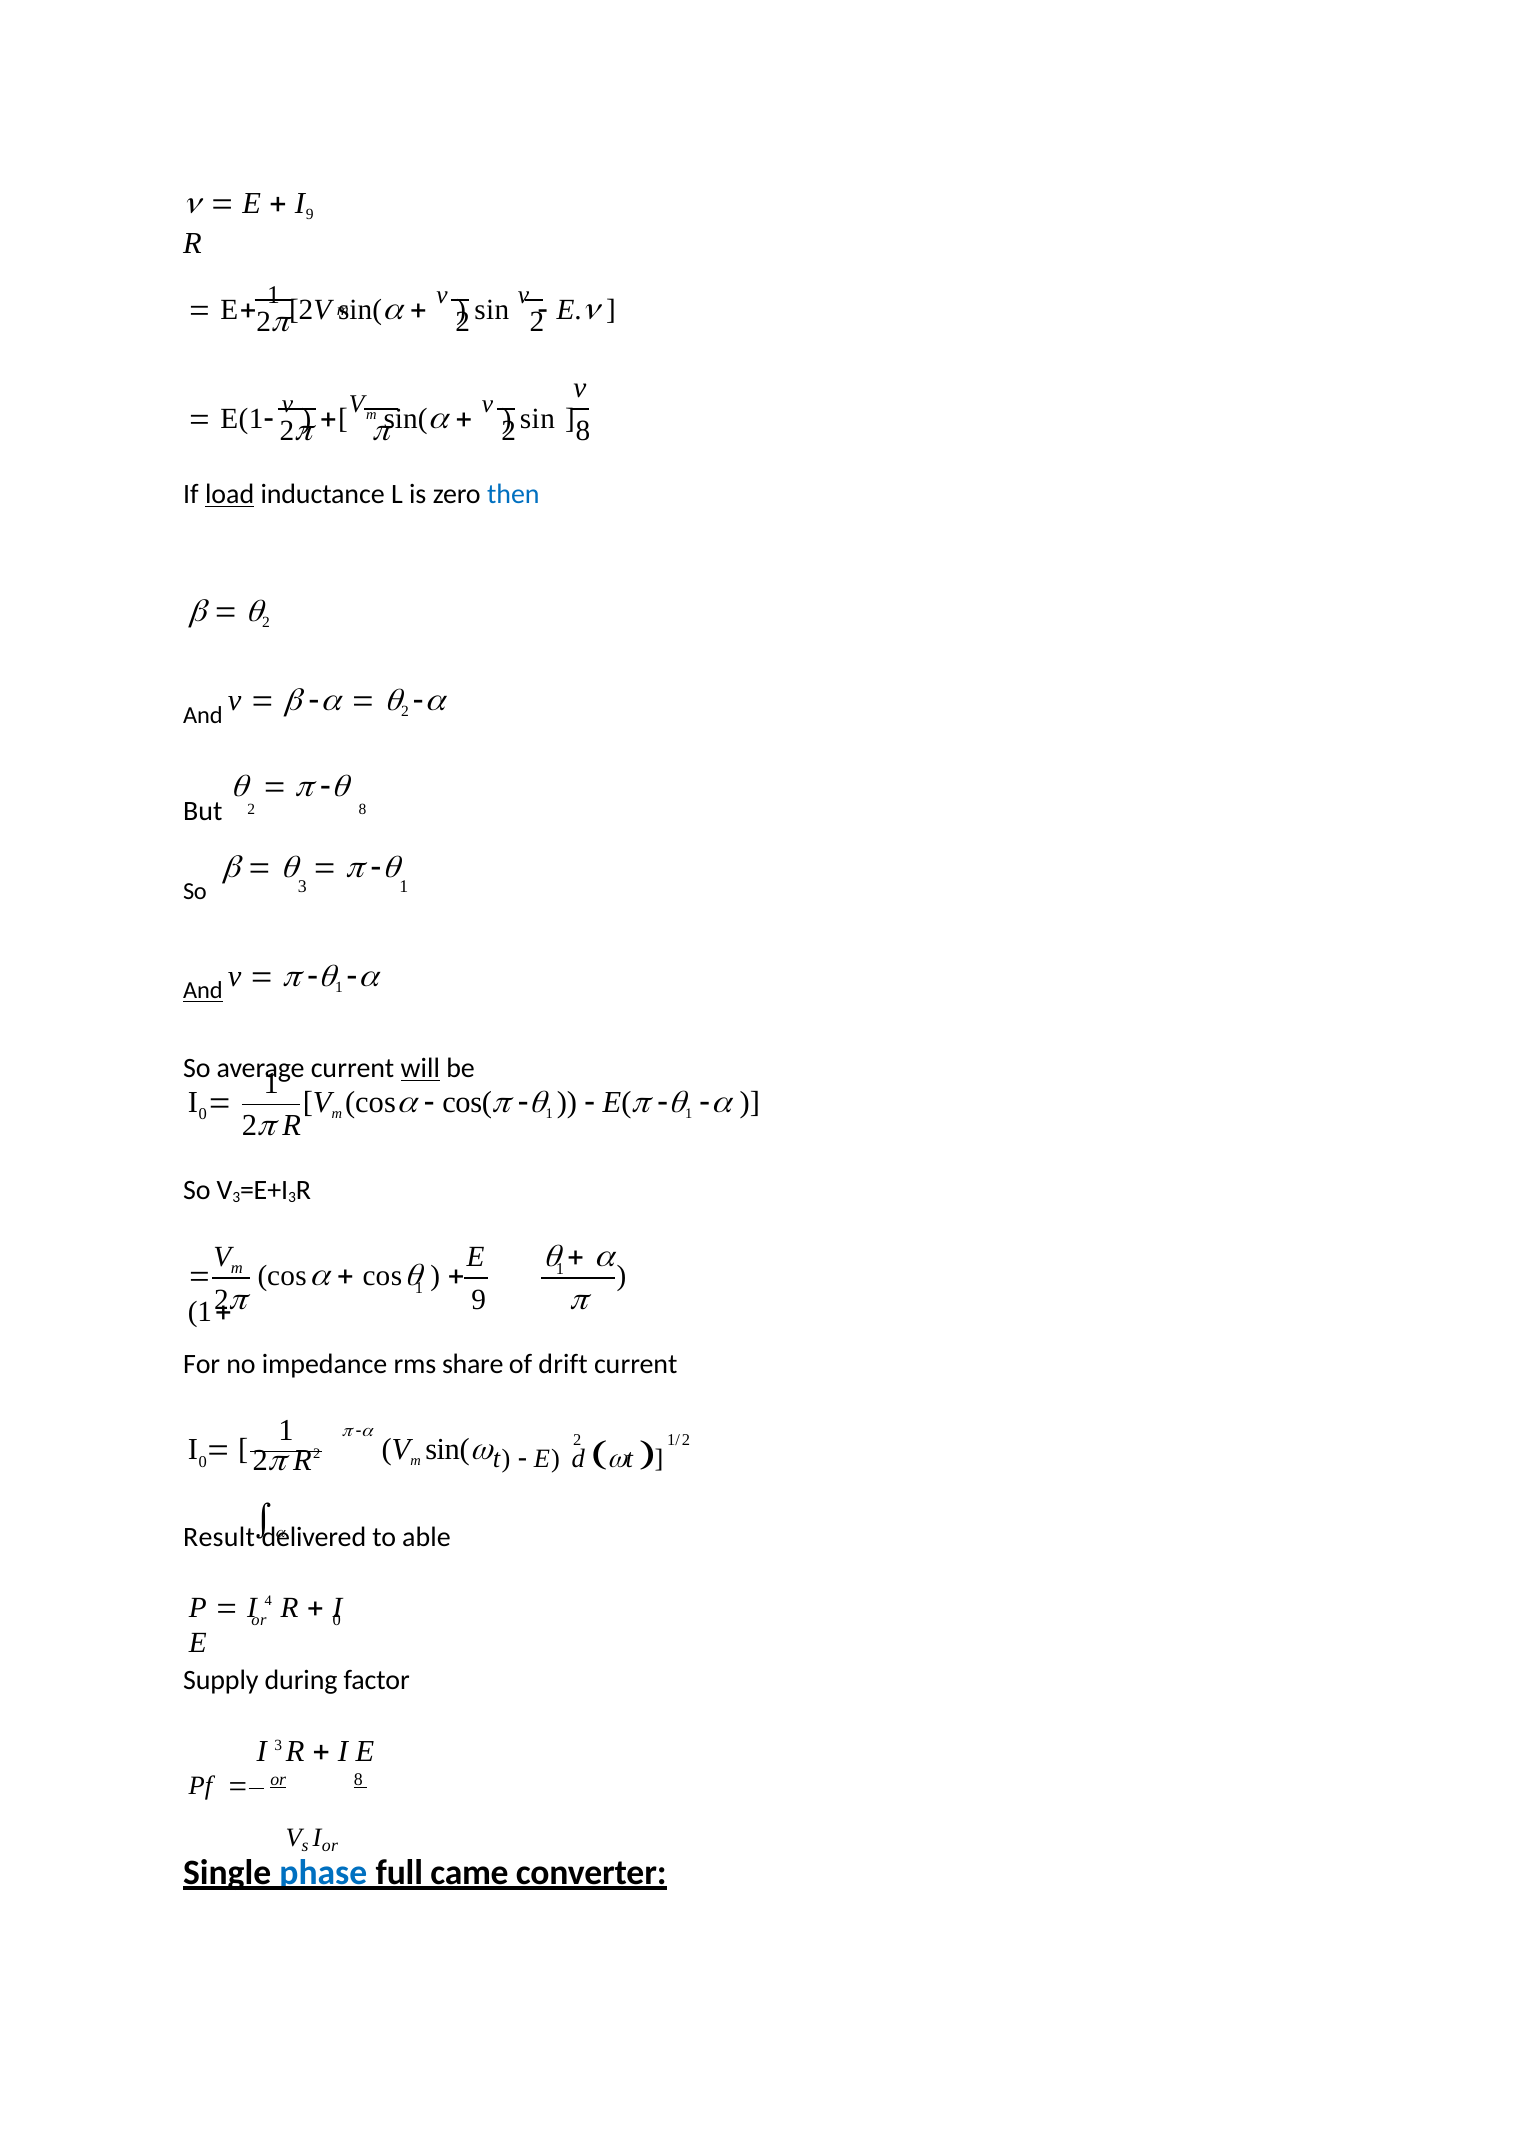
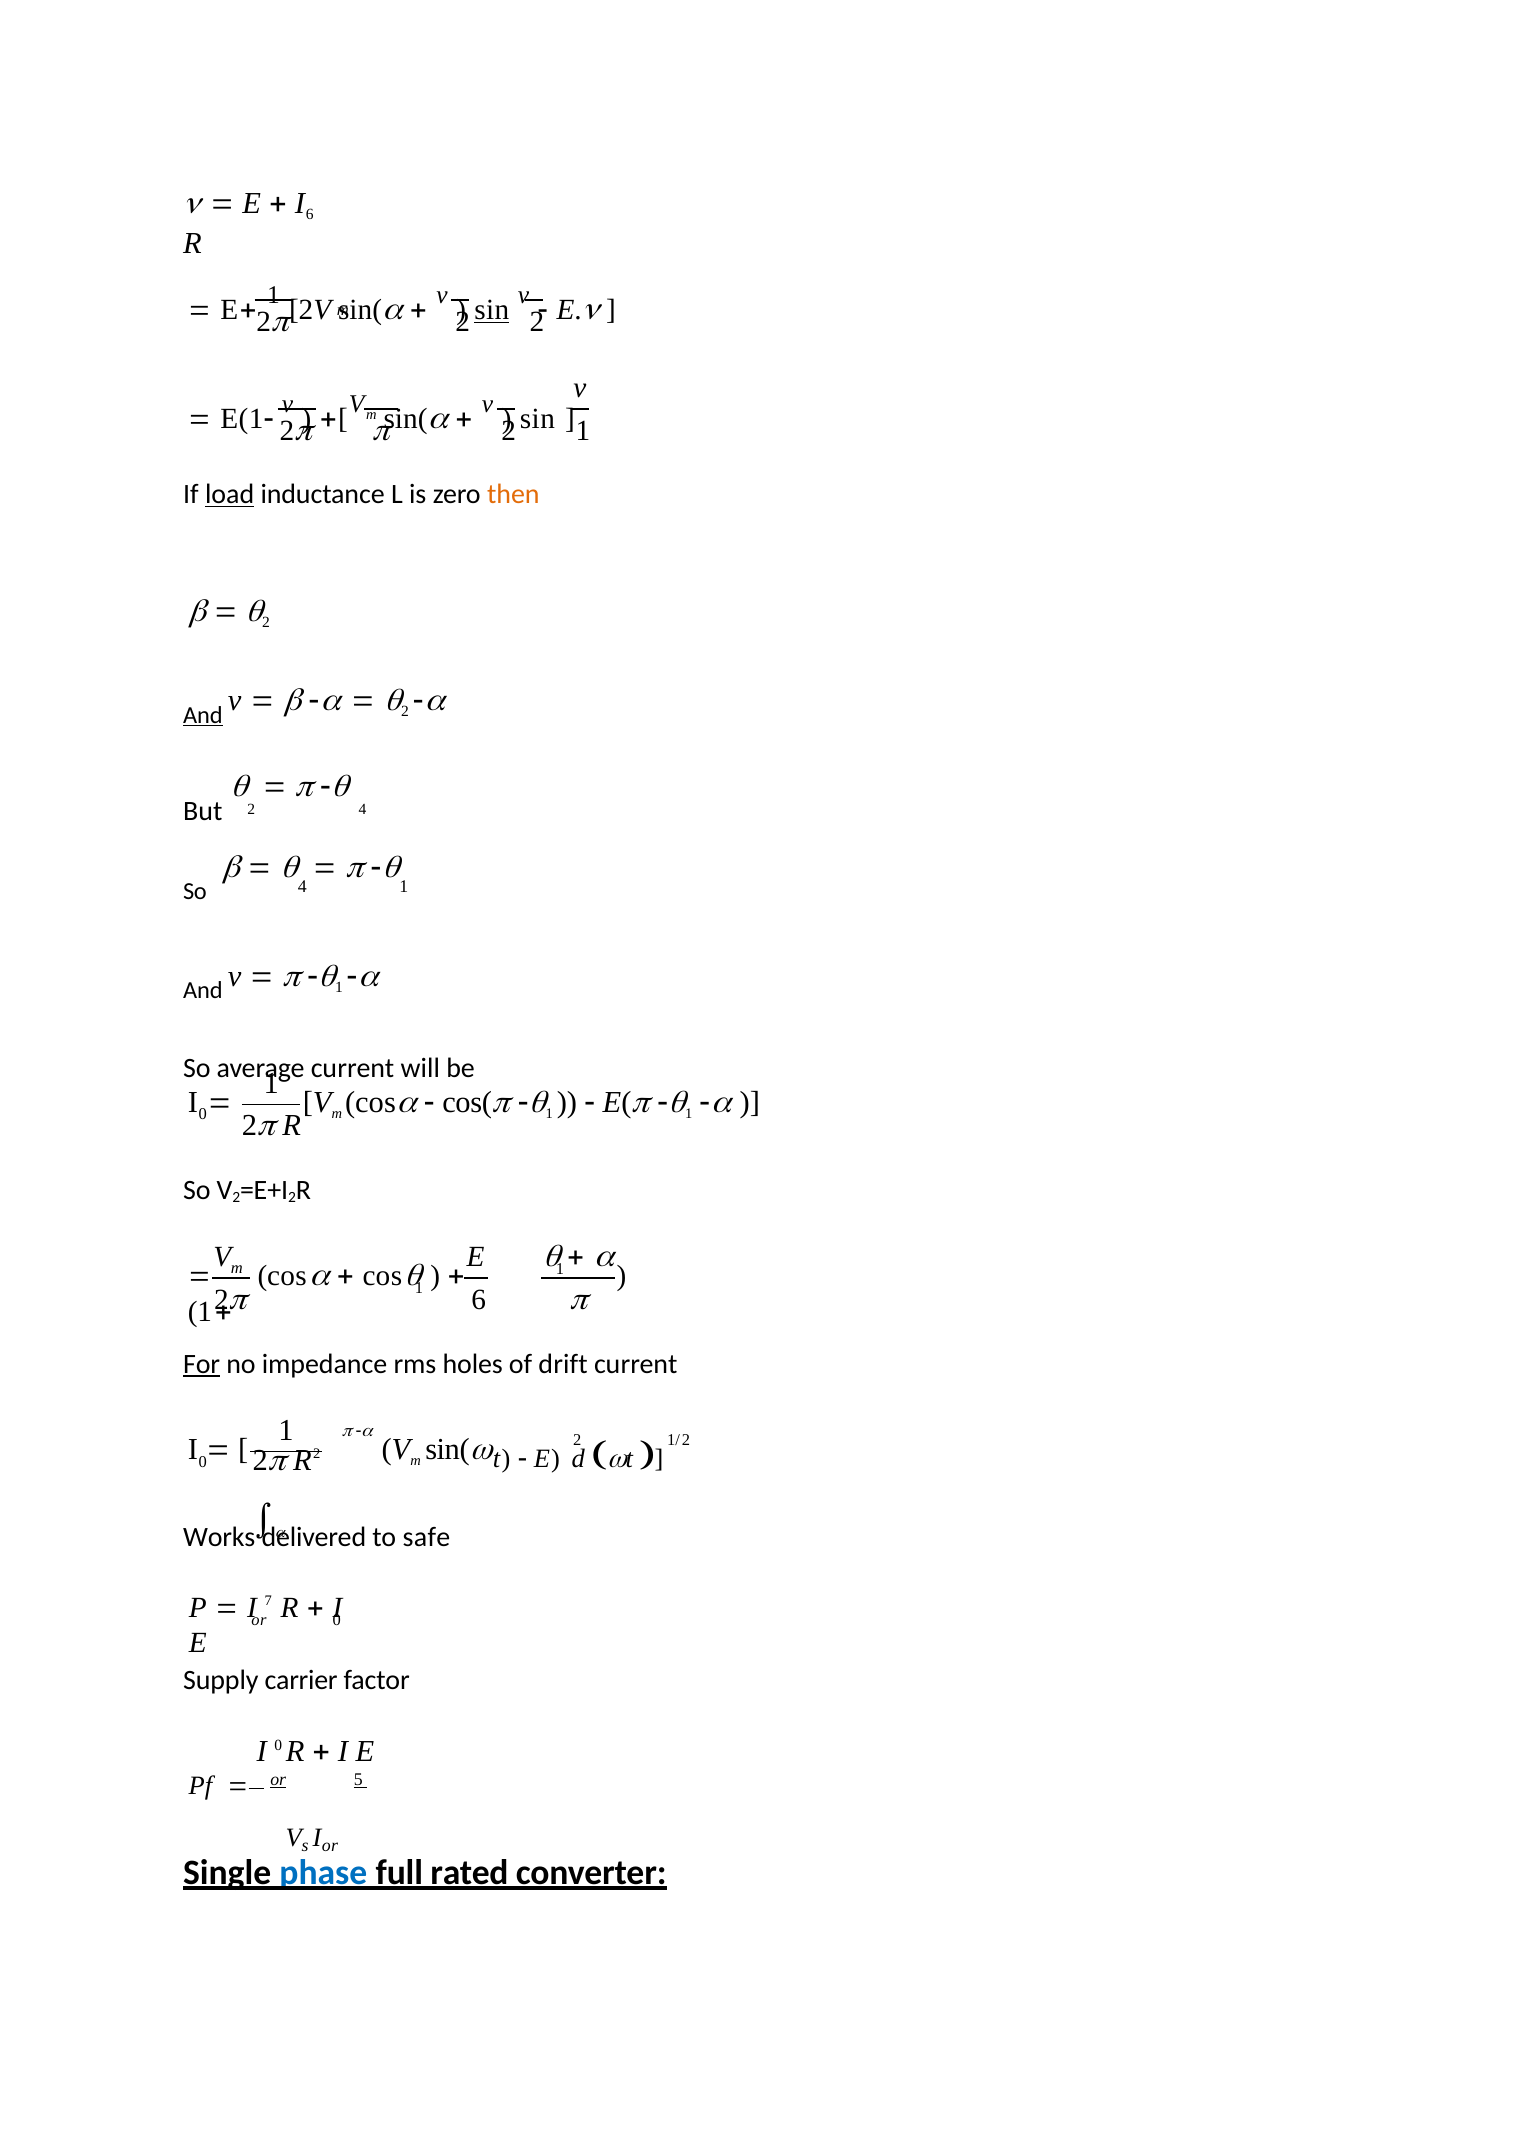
I 9: 9 -> 6
sin at (492, 310) underline: none -> present
8 at (583, 430): 8 -> 1
then colour: blue -> orange
And at (203, 715) underline: none -> present
But 2 8: 8 -> 4
So 3: 3 -> 4
And at (203, 990) underline: present -> none
will underline: present -> none
V 3: 3 -> 2
3 at (292, 1197): 3 -> 2
2 9: 9 -> 6
For underline: none -> present
share: share -> holes
Result: Result -> Works
able: able -> safe
4: 4 -> 7
during: during -> carrier
I 3: 3 -> 0
or 8: 8 -> 5
came: came -> rated
